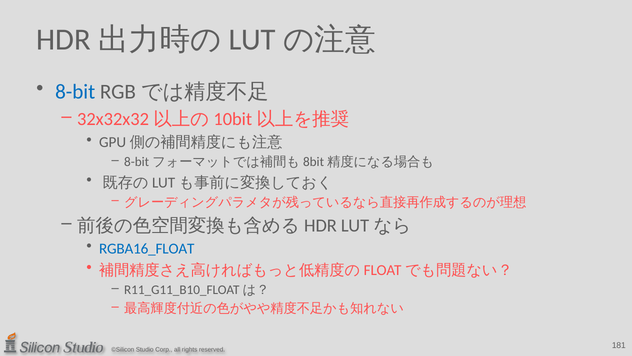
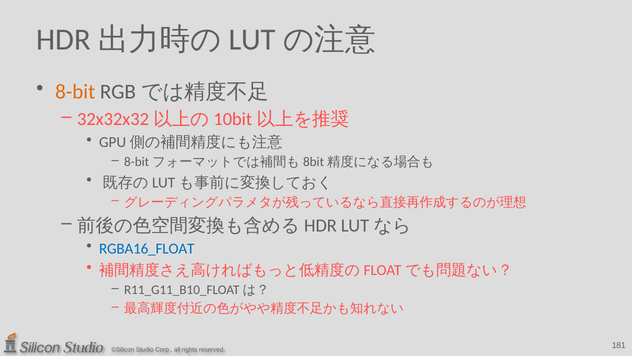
8-bit colour: blue -> orange
